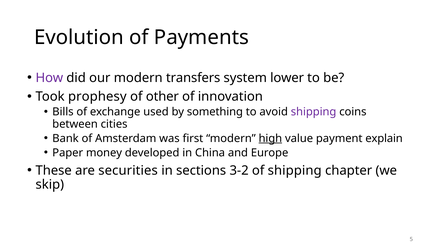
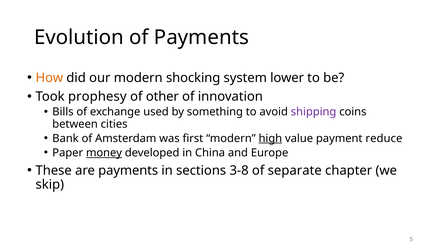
How colour: purple -> orange
transfers: transfers -> shocking
explain: explain -> reduce
money underline: none -> present
are securities: securities -> payments
3-2: 3-2 -> 3-8
of shipping: shipping -> separate
